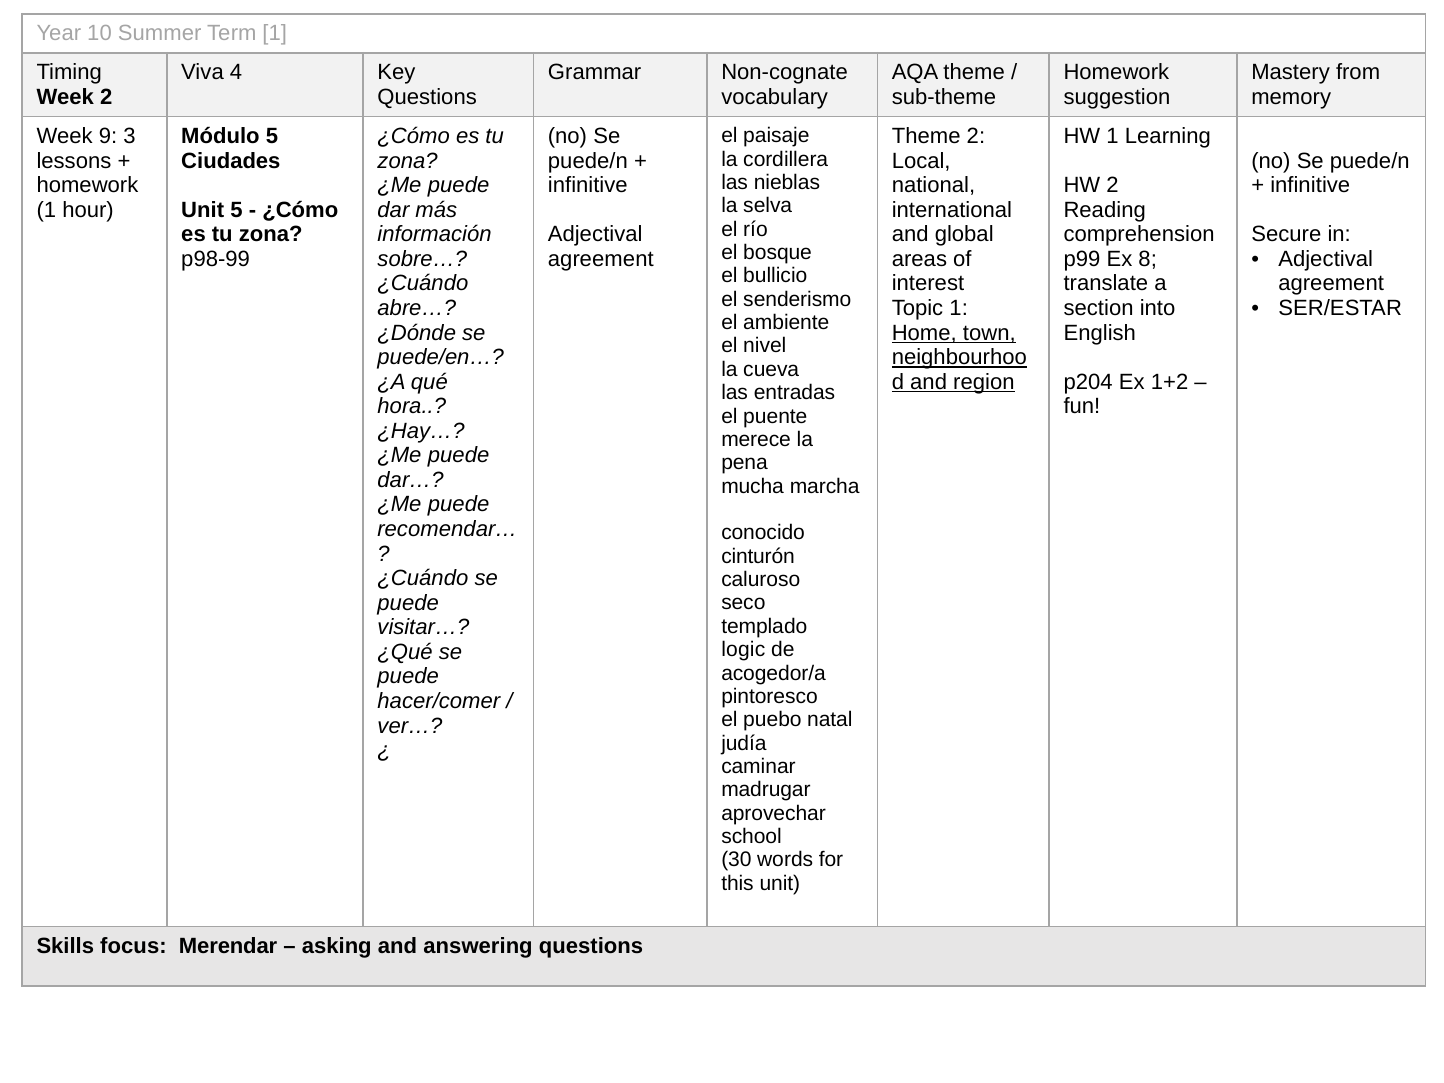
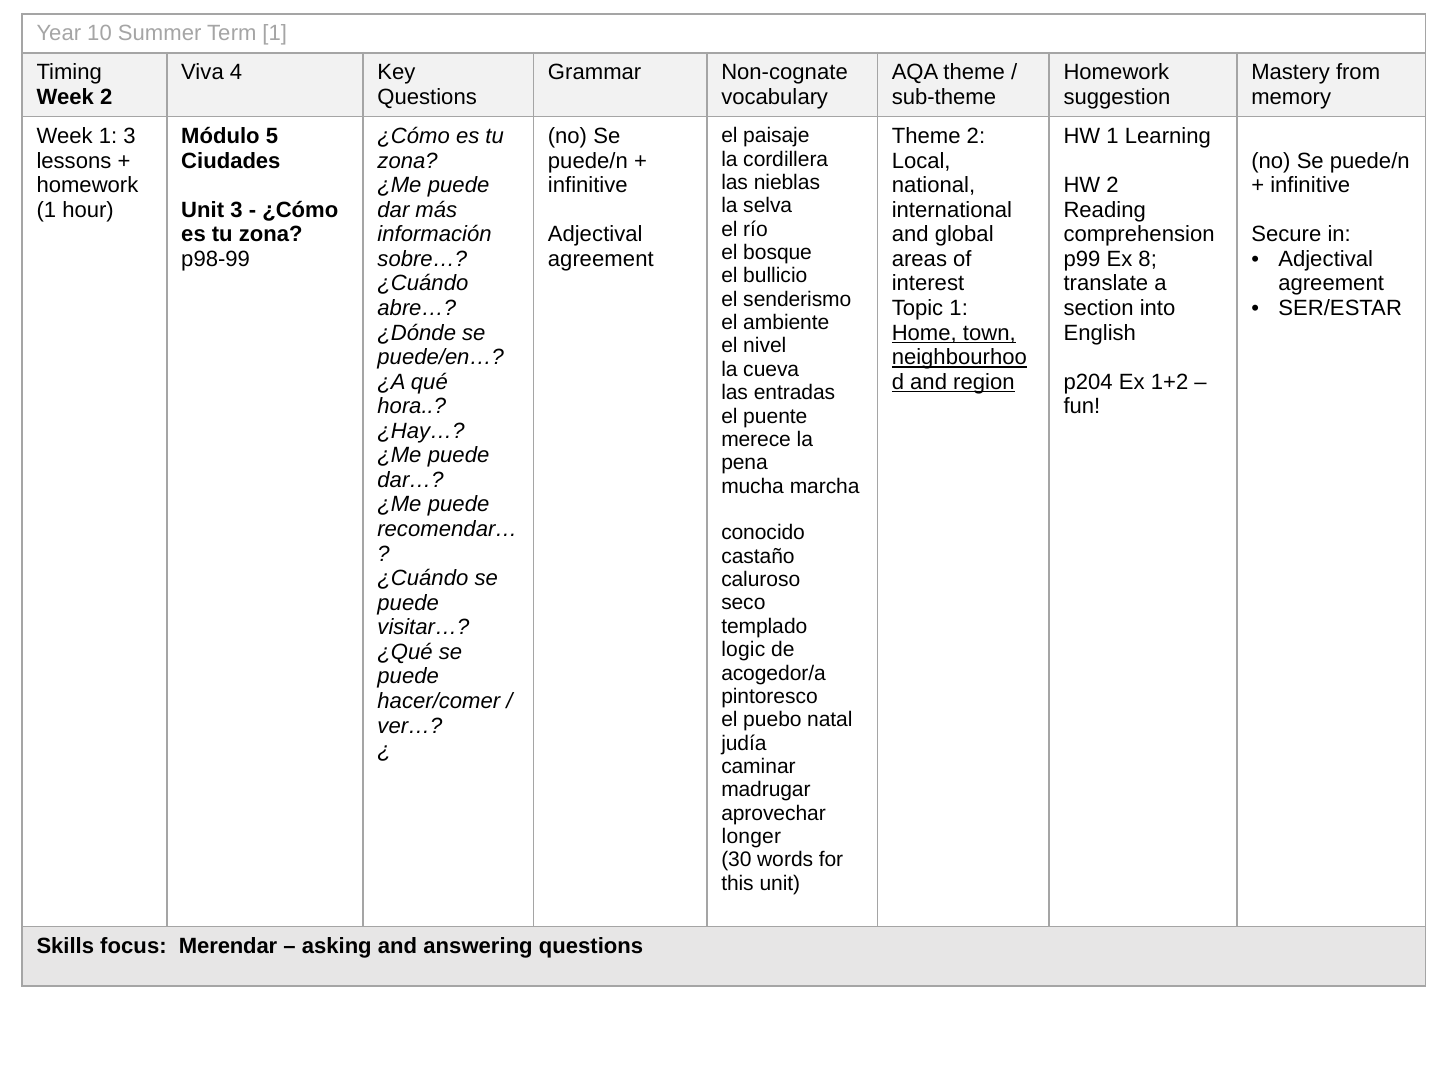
Week 9: 9 -> 1
Unit 5: 5 -> 3
cinturón: cinturón -> castaño
school: school -> longer
